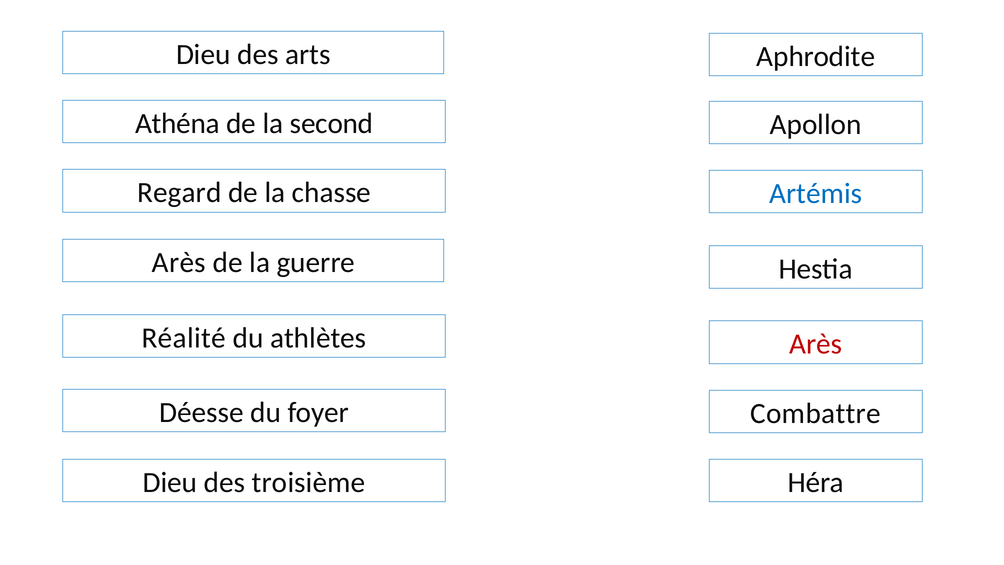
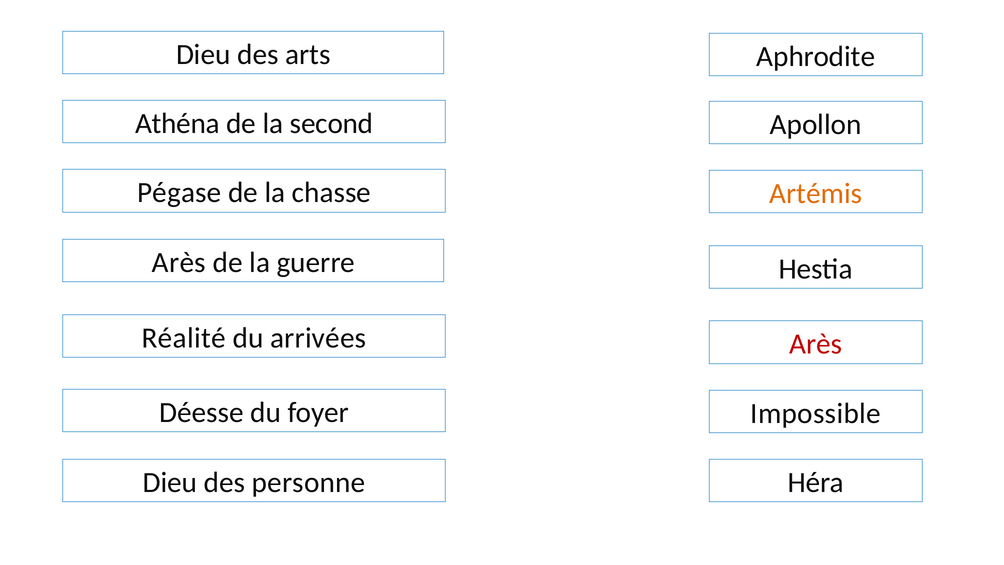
Regard: Regard -> Pégase
Artémis colour: blue -> orange
athlètes: athlètes -> arrivées
Combattre: Combattre -> Impossible
troisième: troisième -> personne
